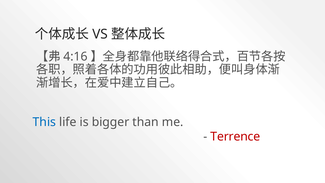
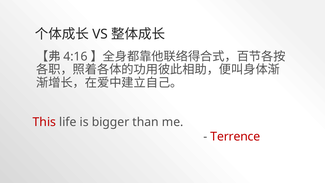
This colour: blue -> red
